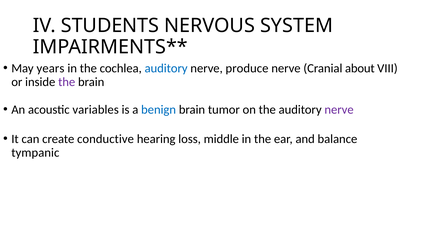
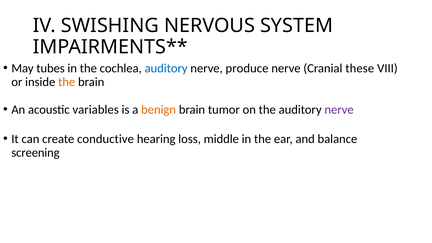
STUDENTS: STUDENTS -> SWISHING
years: years -> tubes
about: about -> these
the at (67, 82) colour: purple -> orange
benign colour: blue -> orange
tympanic: tympanic -> screening
